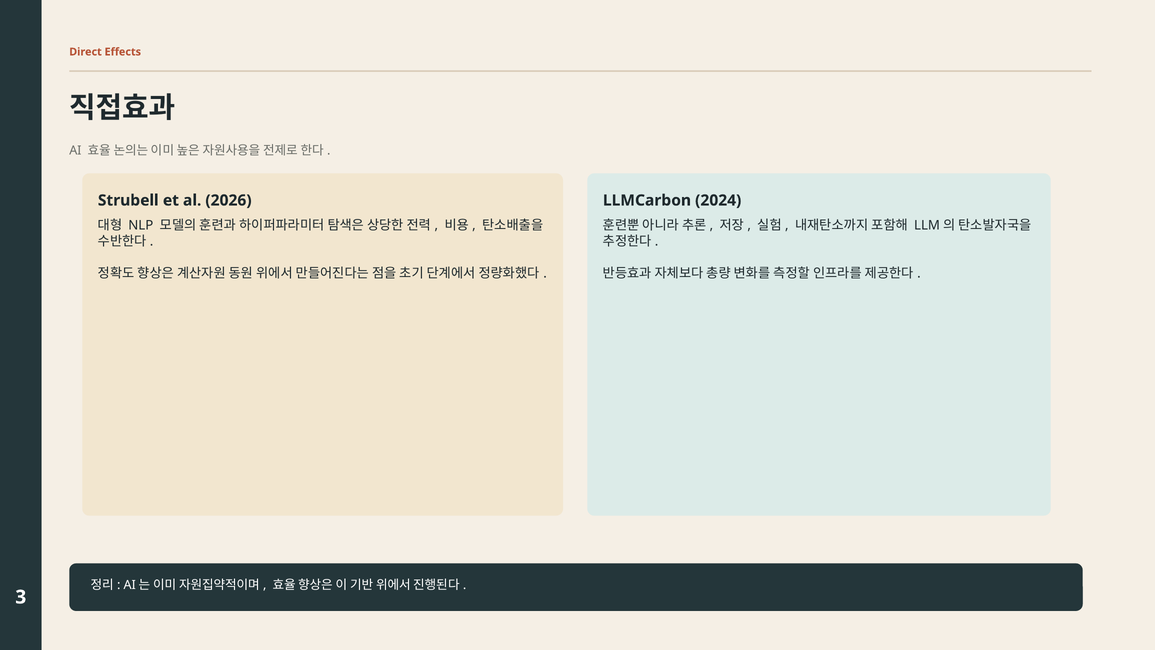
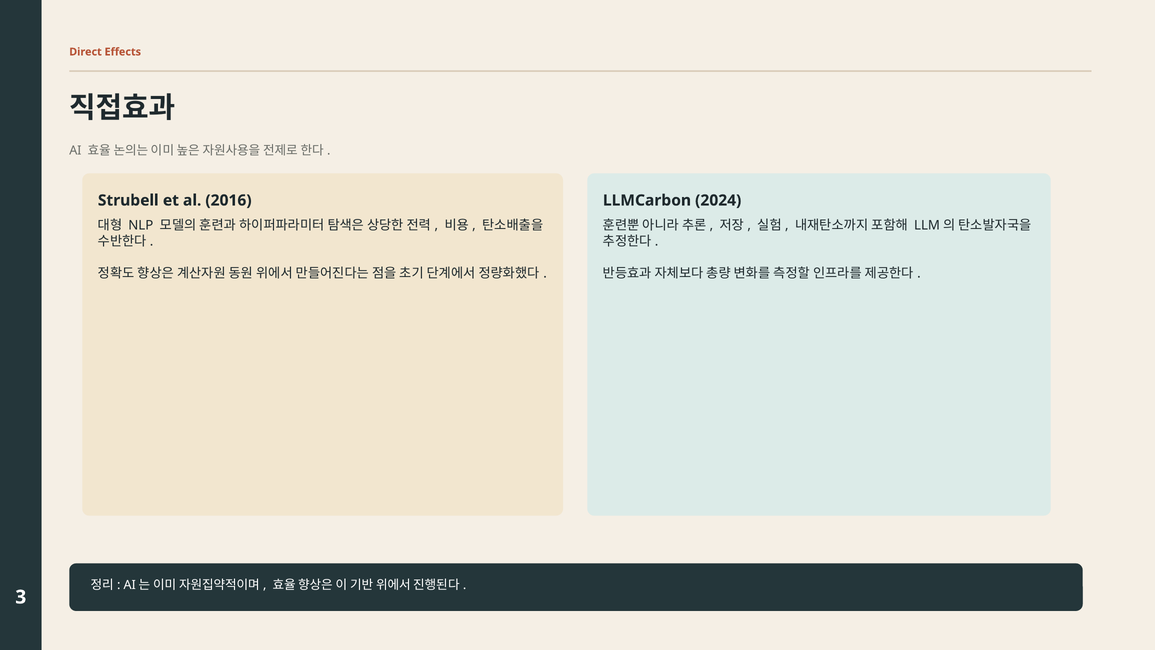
2026: 2026 -> 2016
